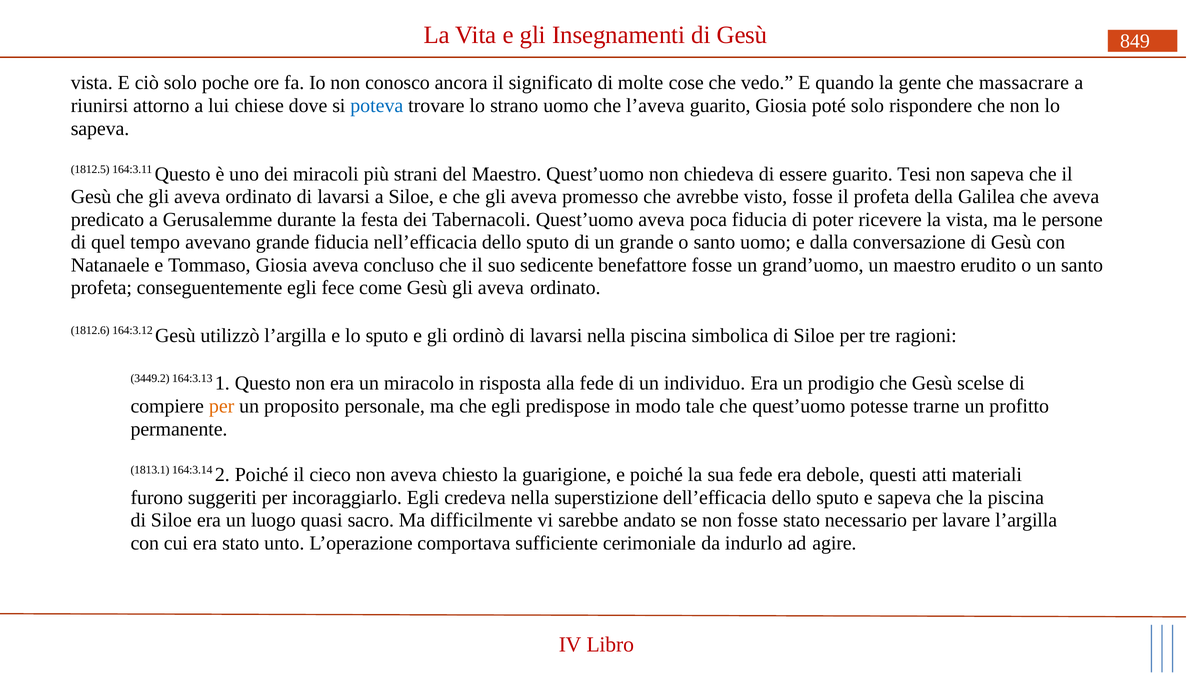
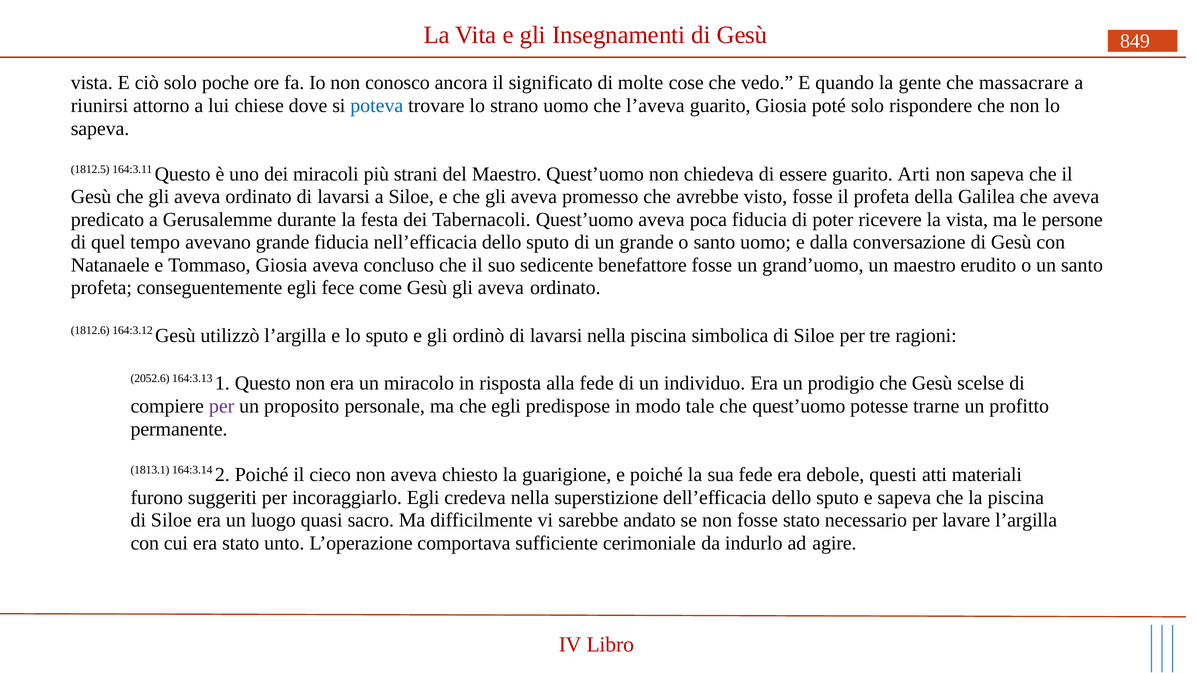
Tesi: Tesi -> Arti
3449.2: 3449.2 -> 2052.6
per at (222, 406) colour: orange -> purple
